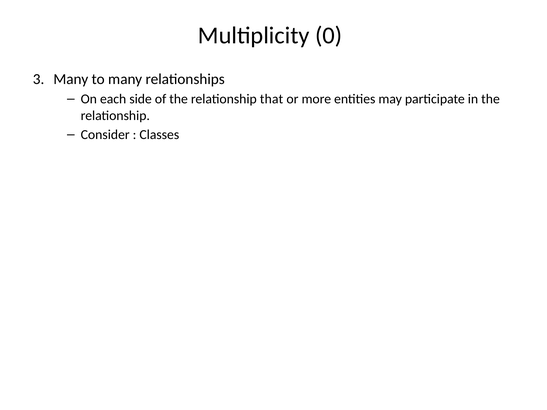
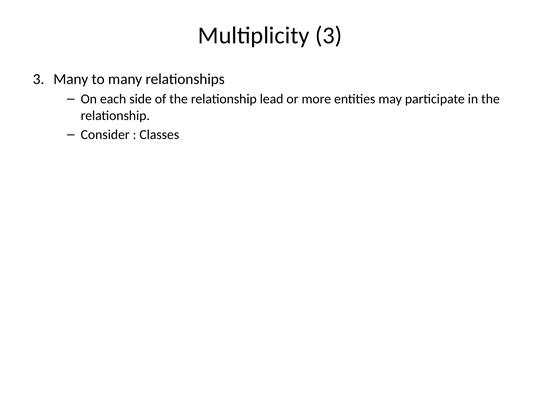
Multiplicity 0: 0 -> 3
that: that -> lead
